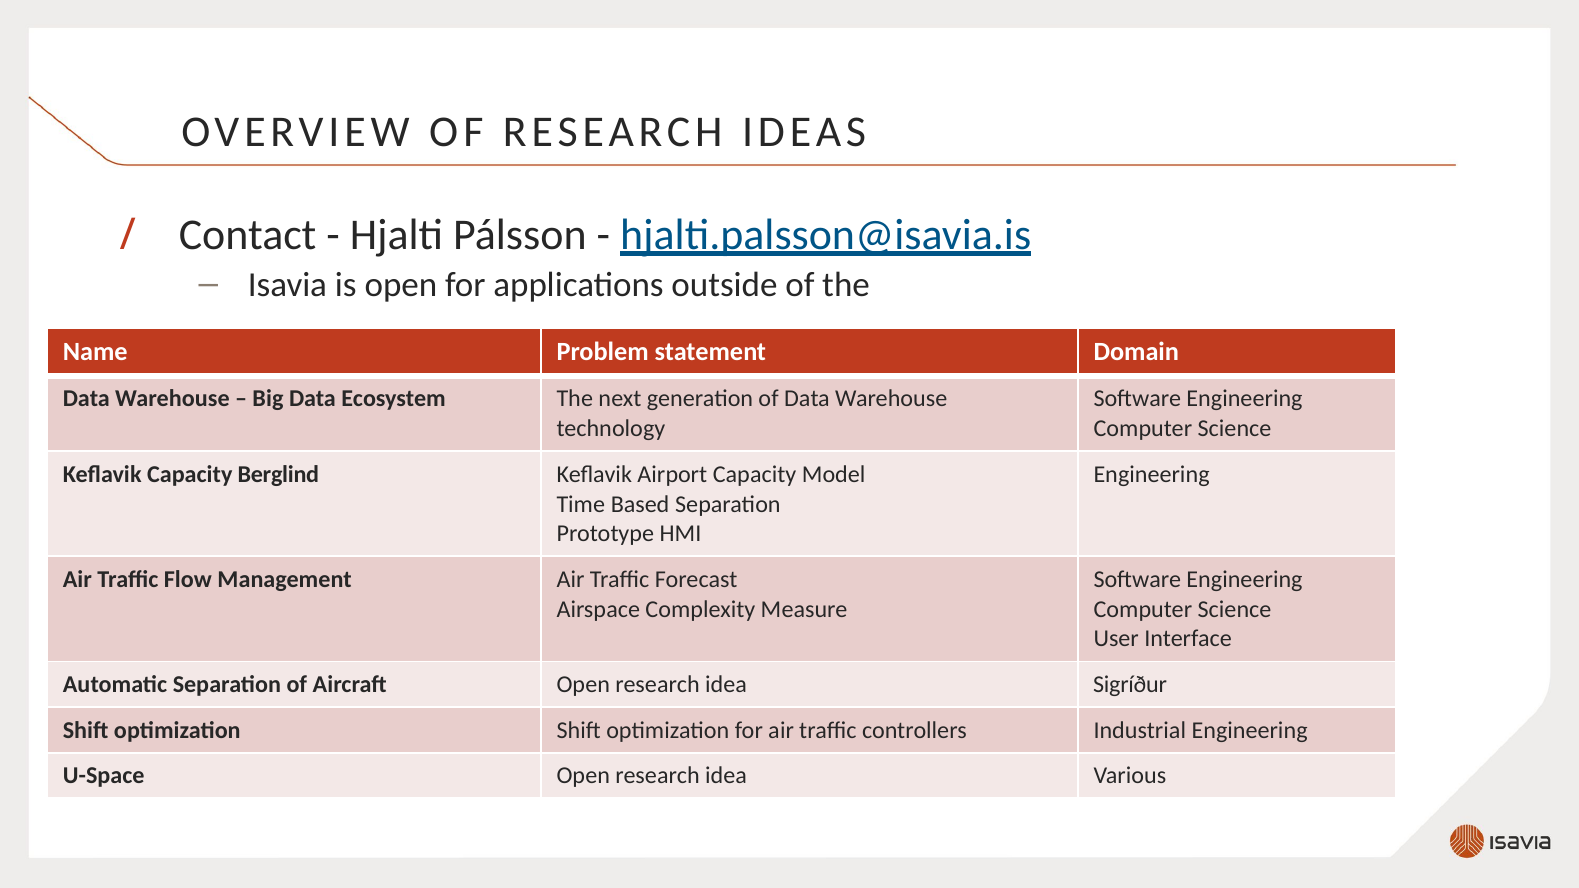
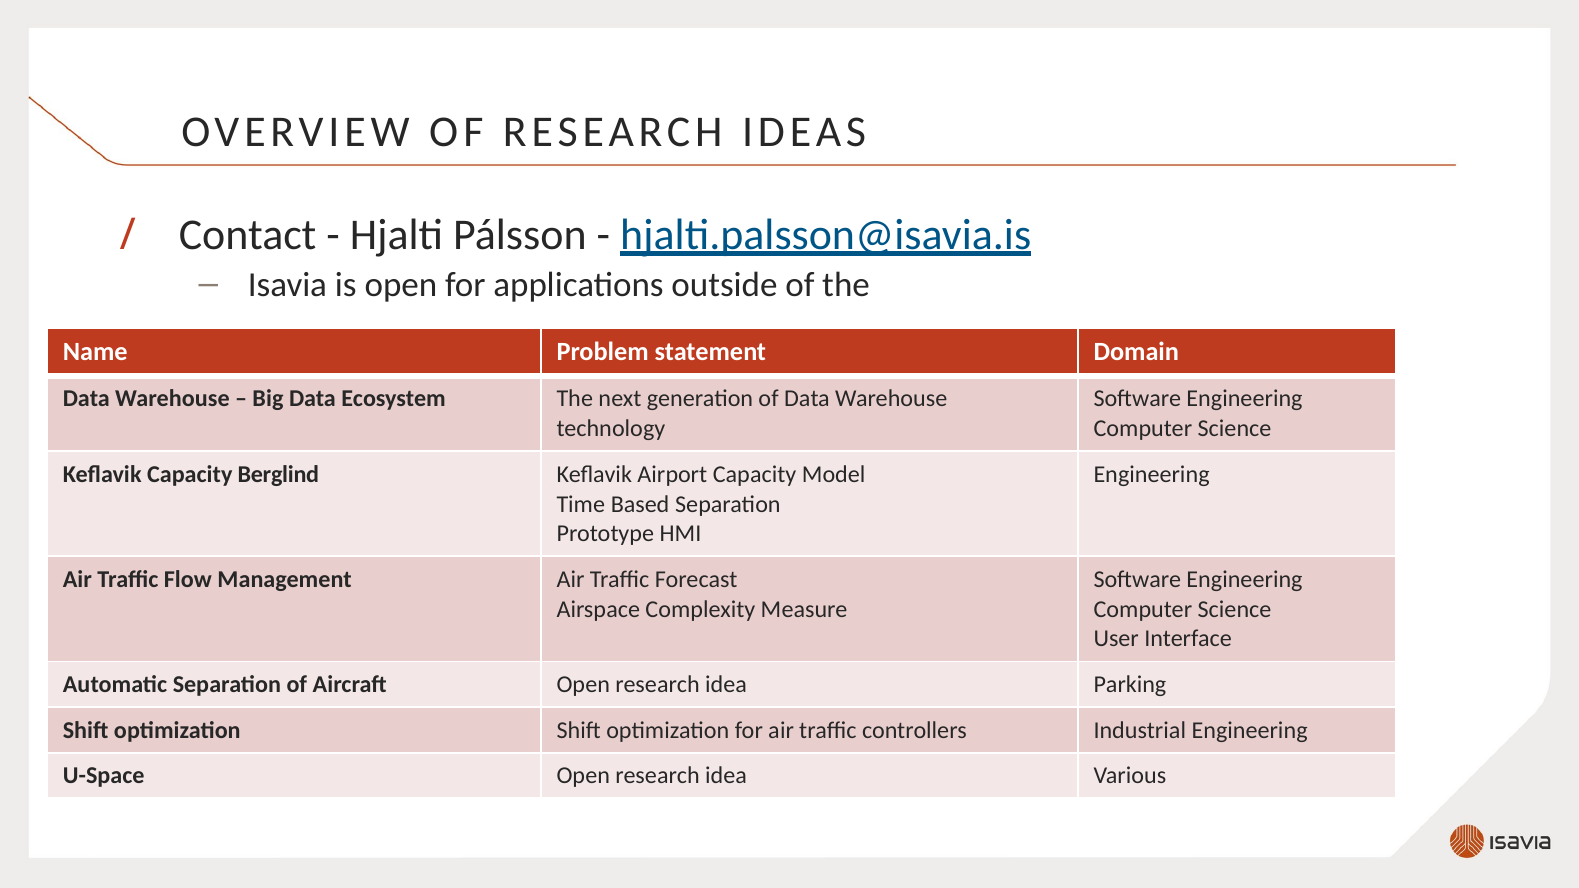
Sigríður: Sigríður -> Parking
